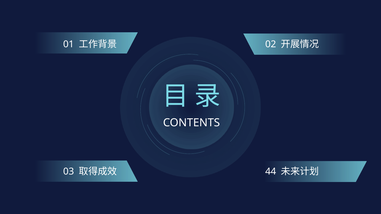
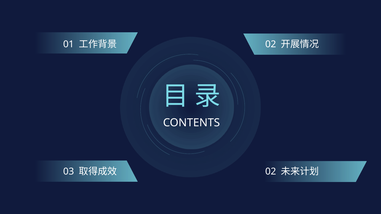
44 at (271, 172): 44 -> 02
